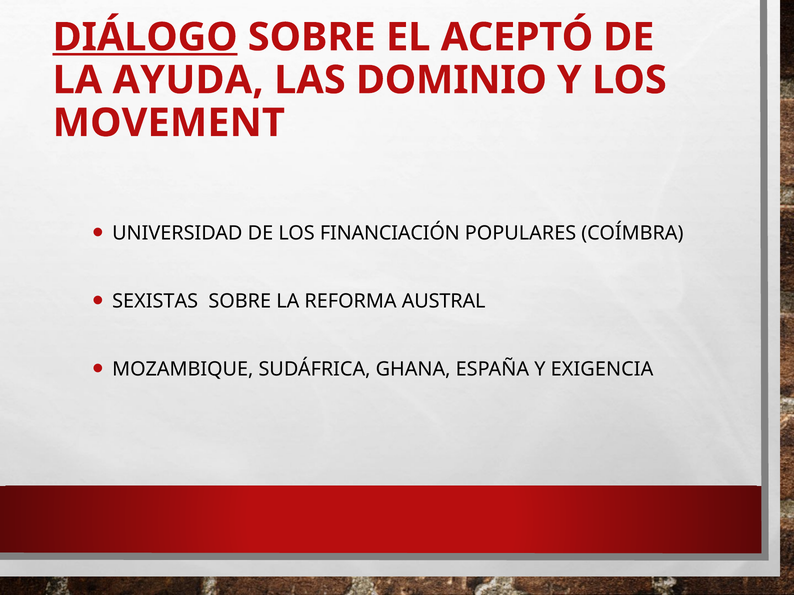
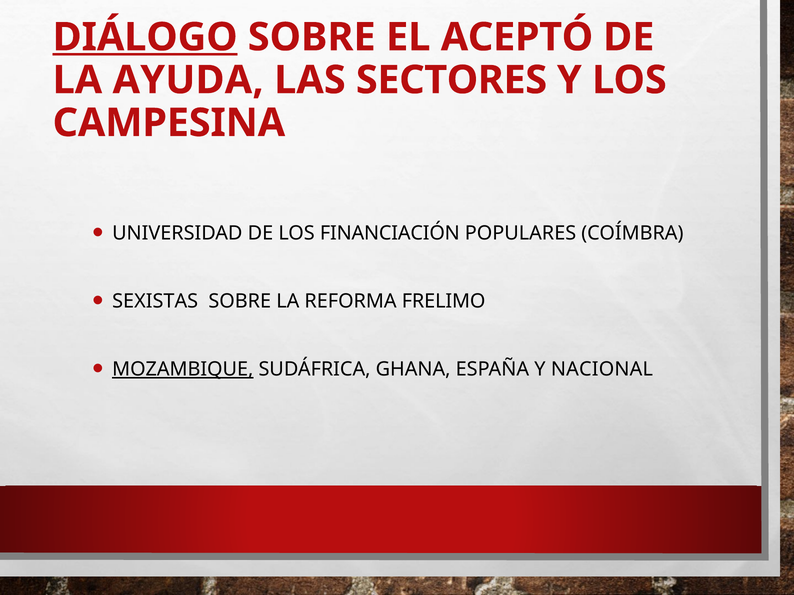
DOMINIO: DOMINIO -> SECTORES
MOVEMENT: MOVEMENT -> CAMPESINA
AUSTRAL: AUSTRAL -> FRELIMO
MOZAMBIQUE underline: none -> present
EXIGENCIA: EXIGENCIA -> NACIONAL
